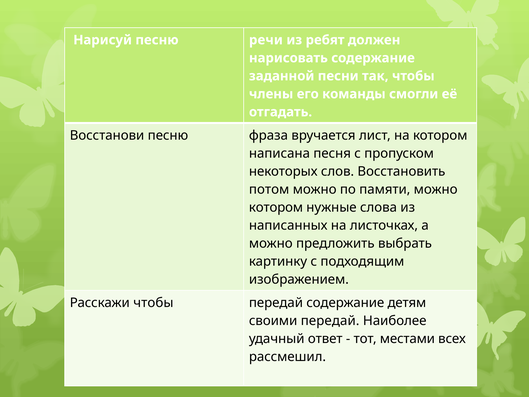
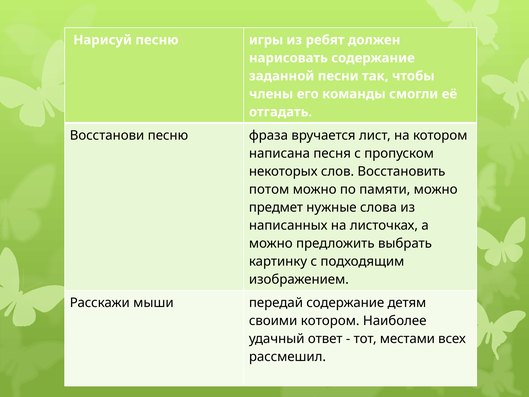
речи: речи -> игры
котором at (276, 207): котором -> предмет
Расскажи чтобы: чтобы -> мыши
своими передай: передай -> котором
